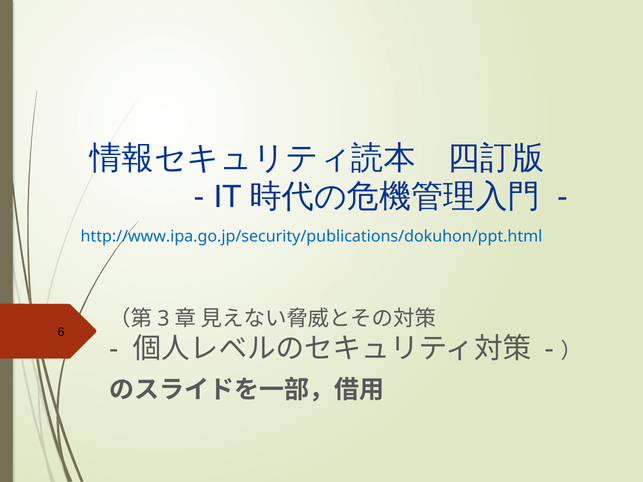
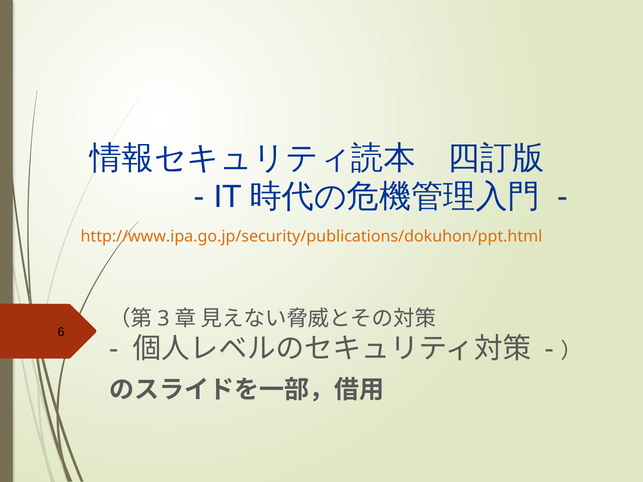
http://www.ipa.go.jp/security/publications/dokuhon/ppt.html colour: blue -> orange
